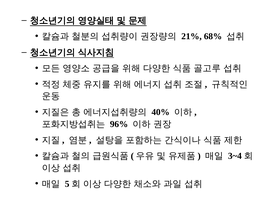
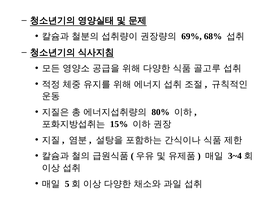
21%: 21% -> 69%
40%: 40% -> 80%
96%: 96% -> 15%
